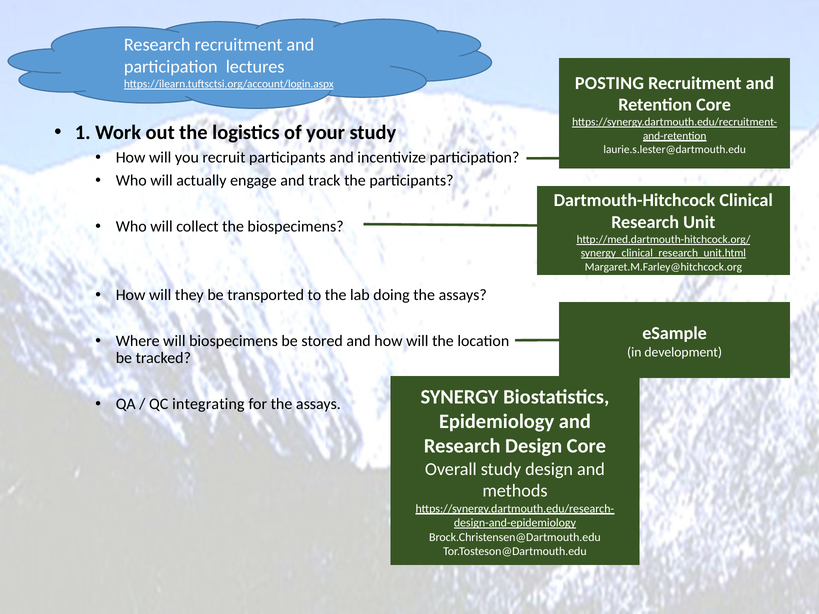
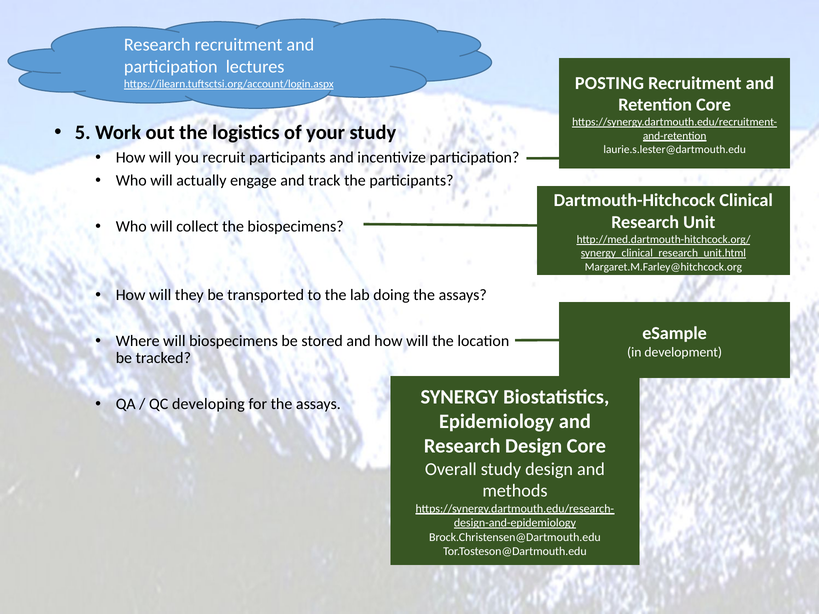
1: 1 -> 5
integrating: integrating -> developing
